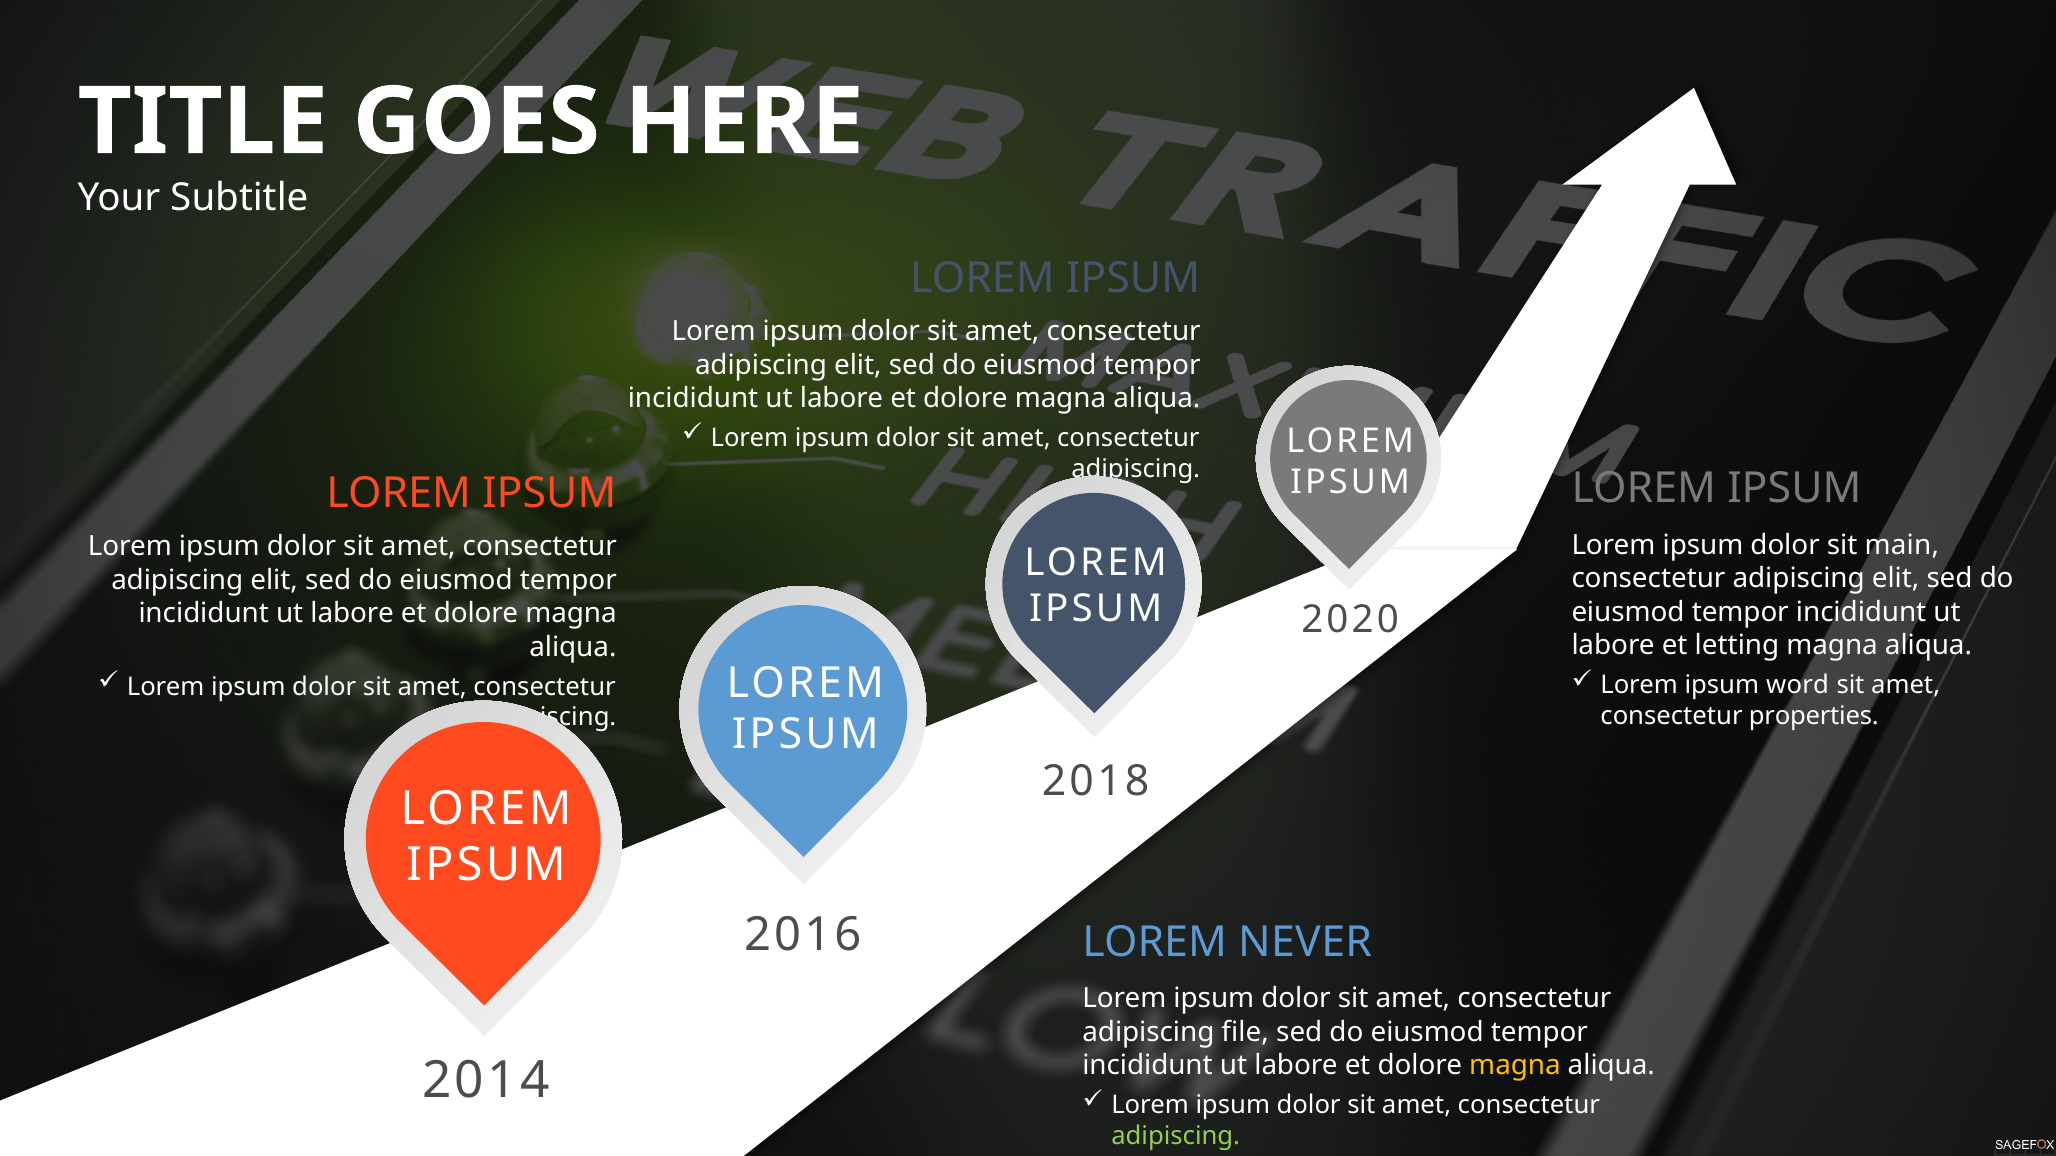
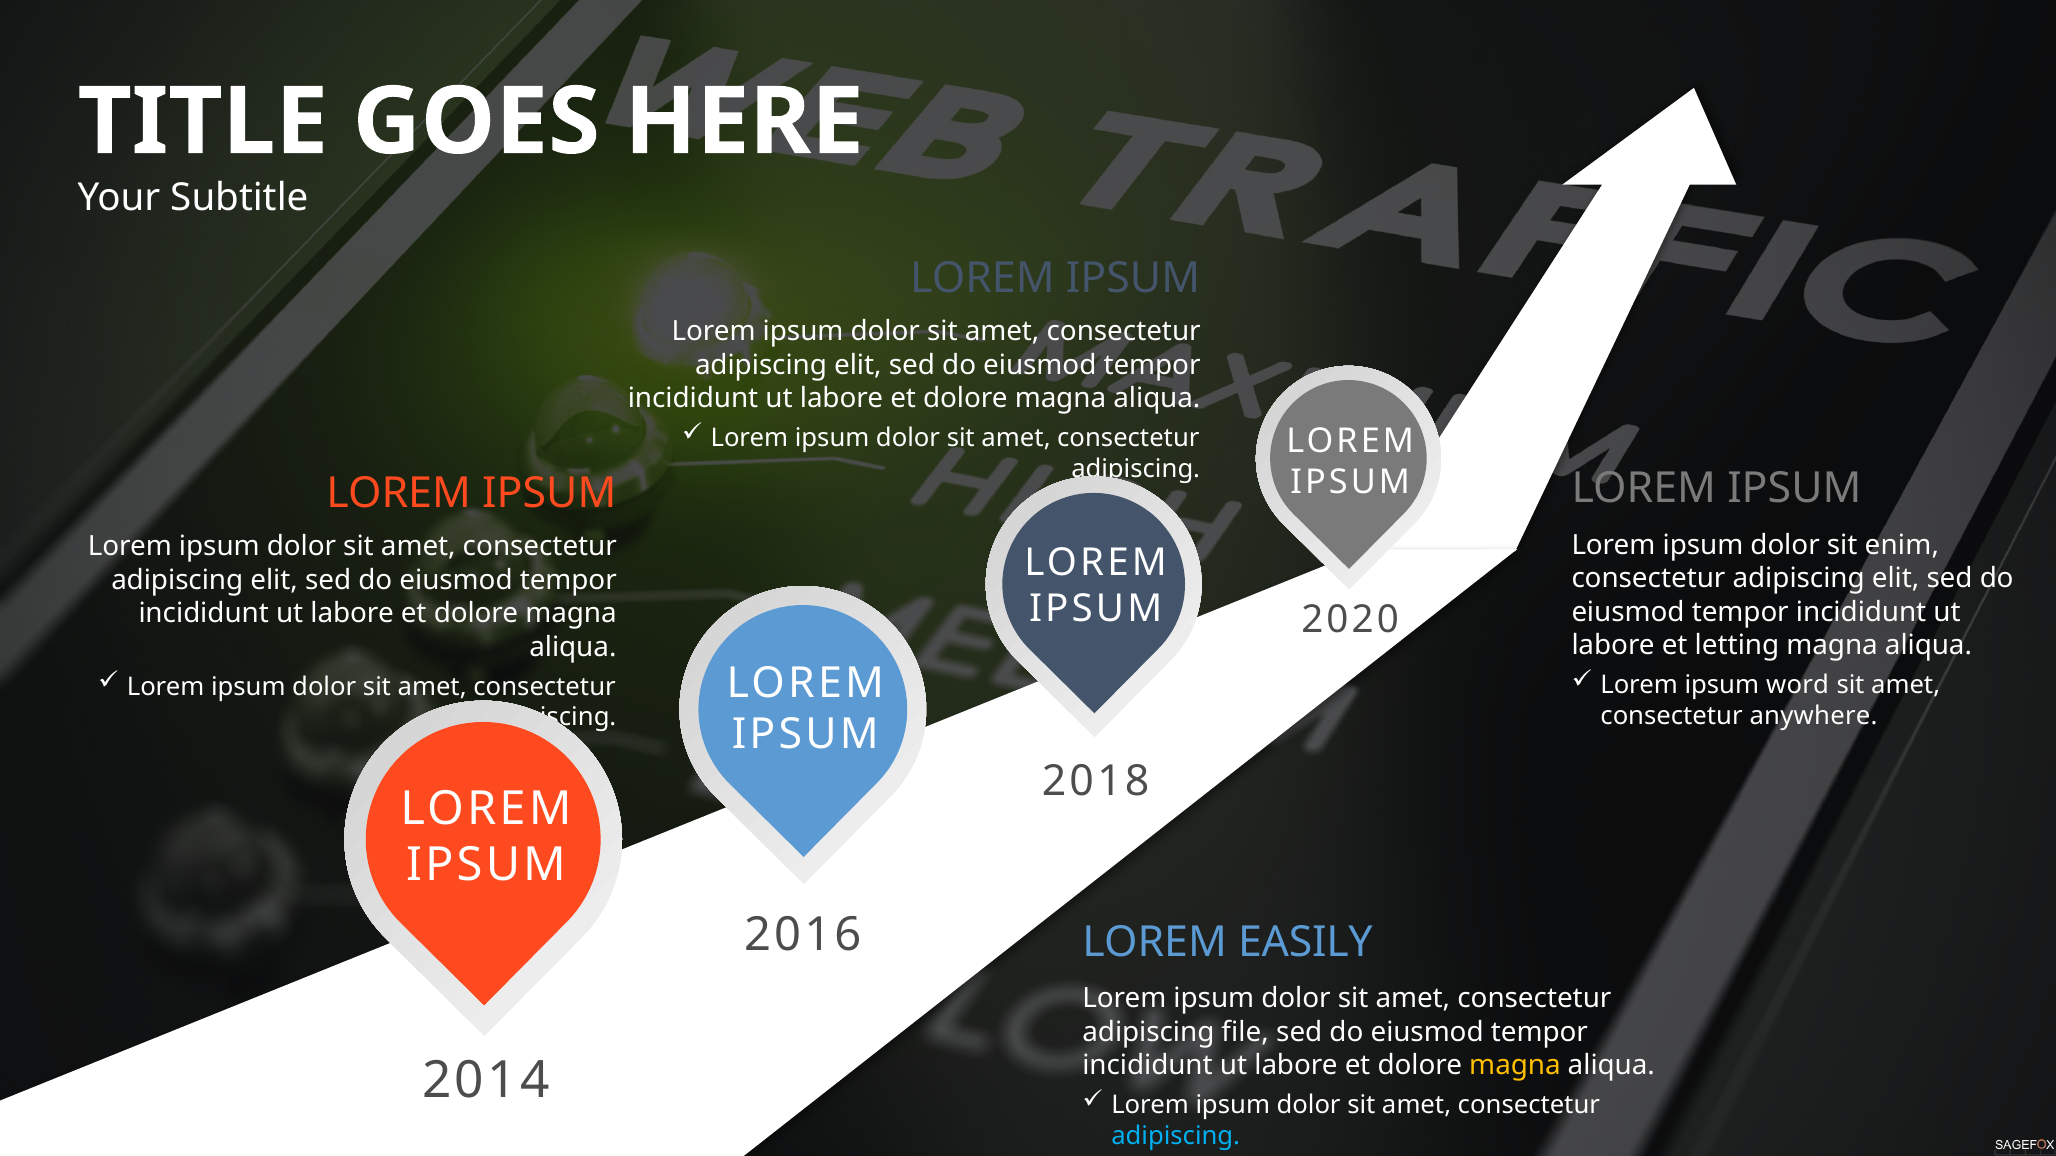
main: main -> enim
properties: properties -> anywhere
NEVER: NEVER -> EASILY
adipiscing at (1176, 1136) colour: light green -> light blue
